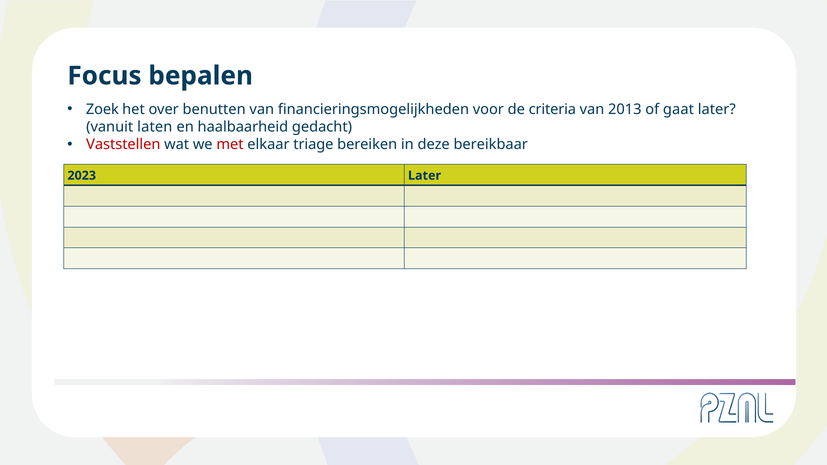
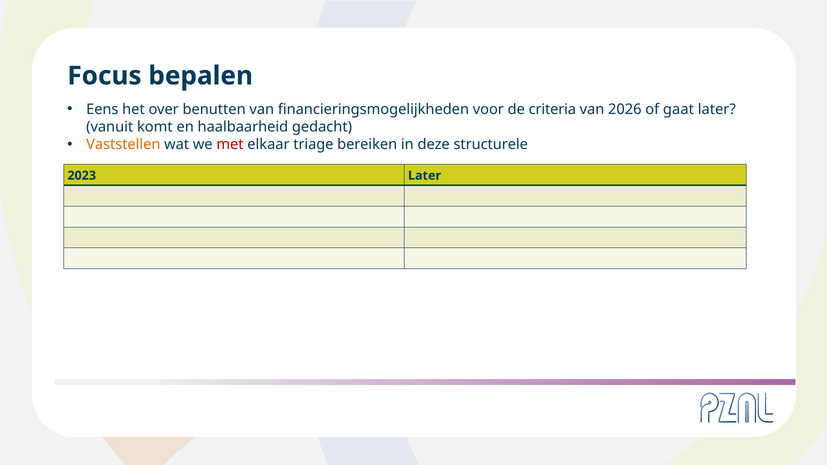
Zoek: Zoek -> Eens
2013: 2013 -> 2026
laten: laten -> komt
Vaststellen colour: red -> orange
bereikbaar: bereikbaar -> structurele
